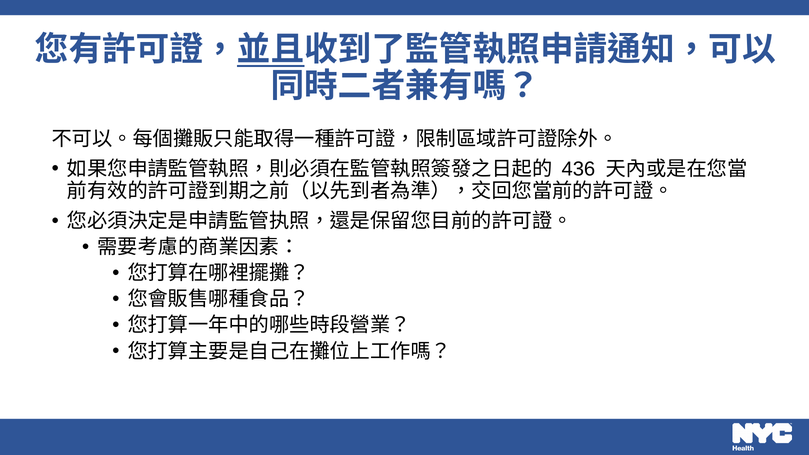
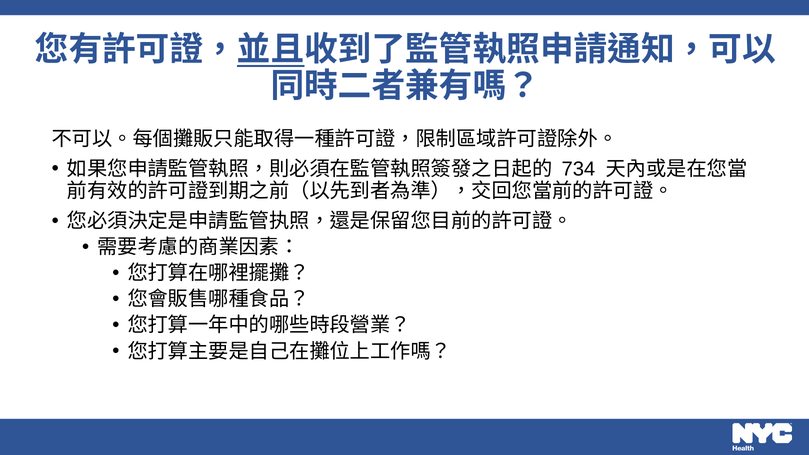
436: 436 -> 734
